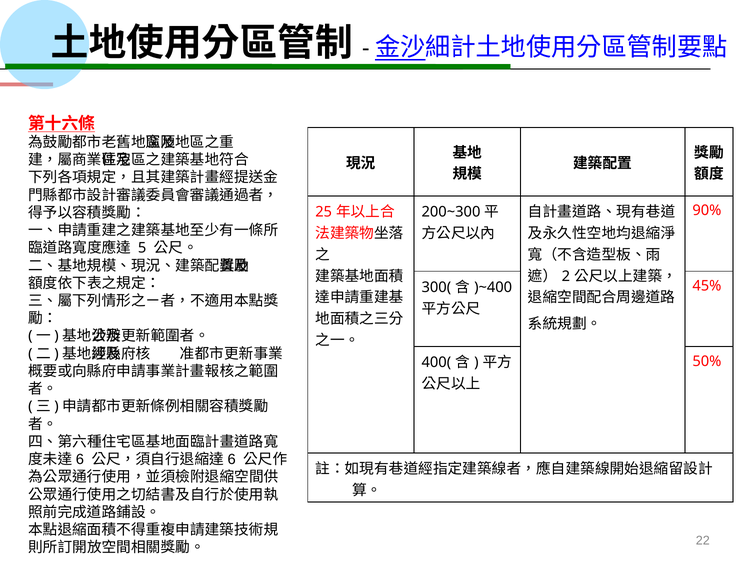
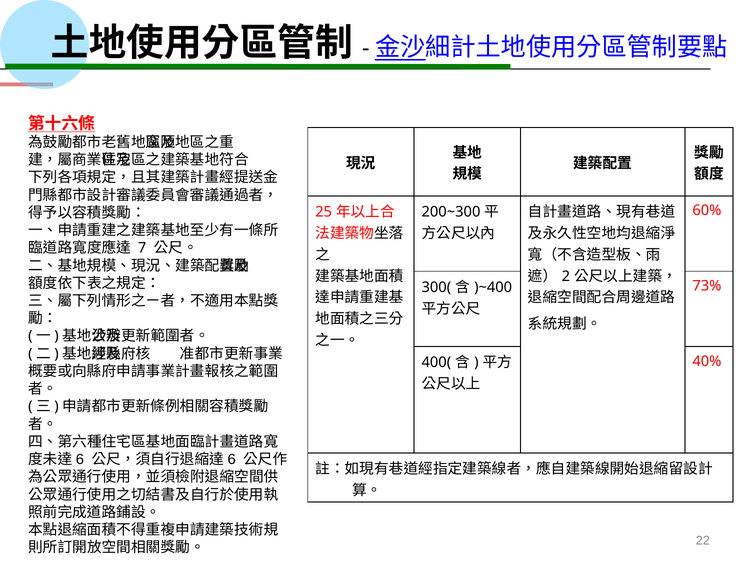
90%: 90% -> 60%
5: 5 -> 7
45%: 45% -> 73%
50%: 50% -> 40%
